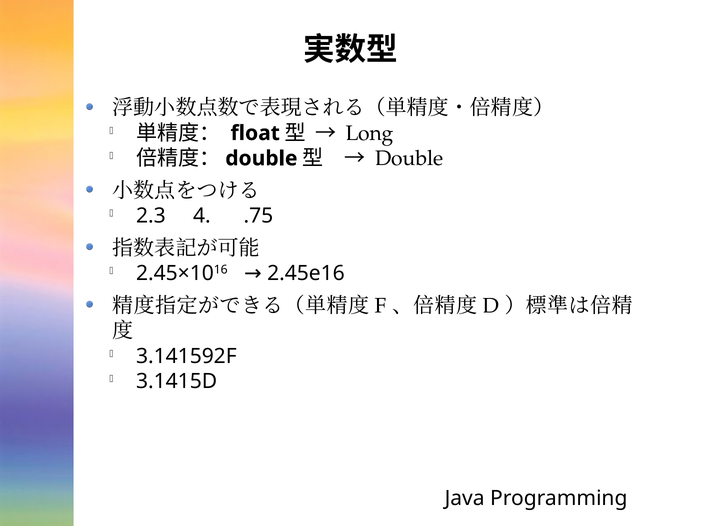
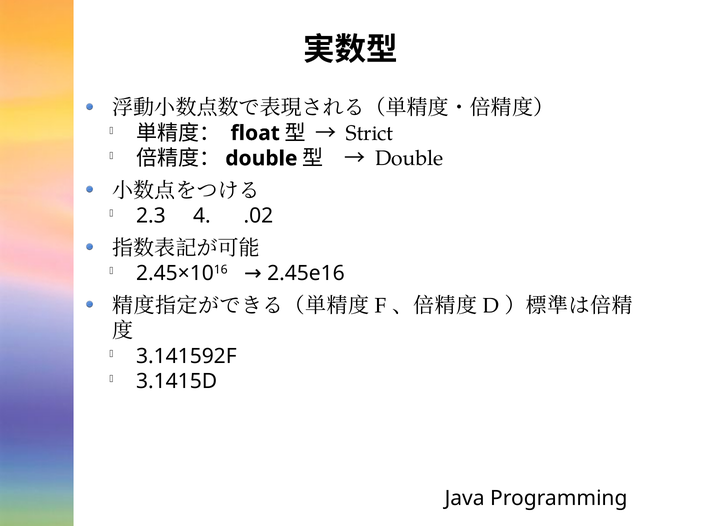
Long: Long -> Strict
.75: .75 -> .02
